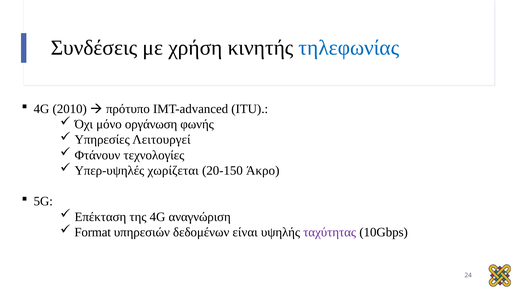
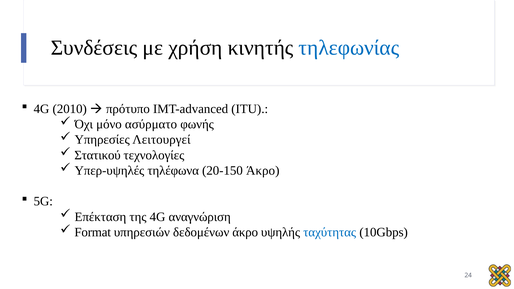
οργάνωση: οργάνωση -> ασύρματο
Φτάνουν: Φτάνουν -> Στατικού
χωρίζεται: χωρίζεται -> τηλέφωνα
δεδομένων είναι: είναι -> άκρο
ταχύτητας colour: purple -> blue
